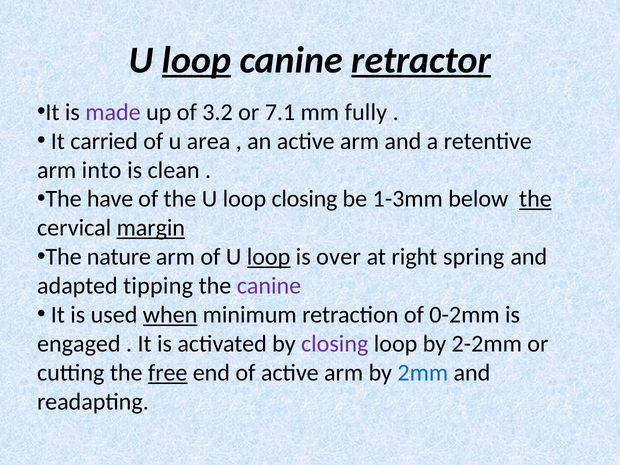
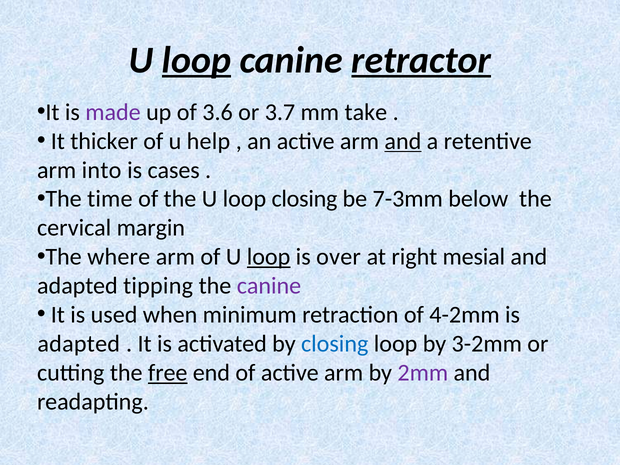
3.2: 3.2 -> 3.6
7.1: 7.1 -> 3.7
fully: fully -> take
carried: carried -> thicker
area: area -> help
and at (403, 141) underline: none -> present
clean: clean -> cases
have: have -> time
1-3mm: 1-3mm -> 7-3mm
the at (535, 199) underline: present -> none
margin underline: present -> none
nature: nature -> where
spring: spring -> mesial
when underline: present -> none
0-2mm: 0-2mm -> 4-2mm
engaged at (79, 344): engaged -> adapted
closing at (335, 344) colour: purple -> blue
2-2mm: 2-2mm -> 3-2mm
2mm colour: blue -> purple
